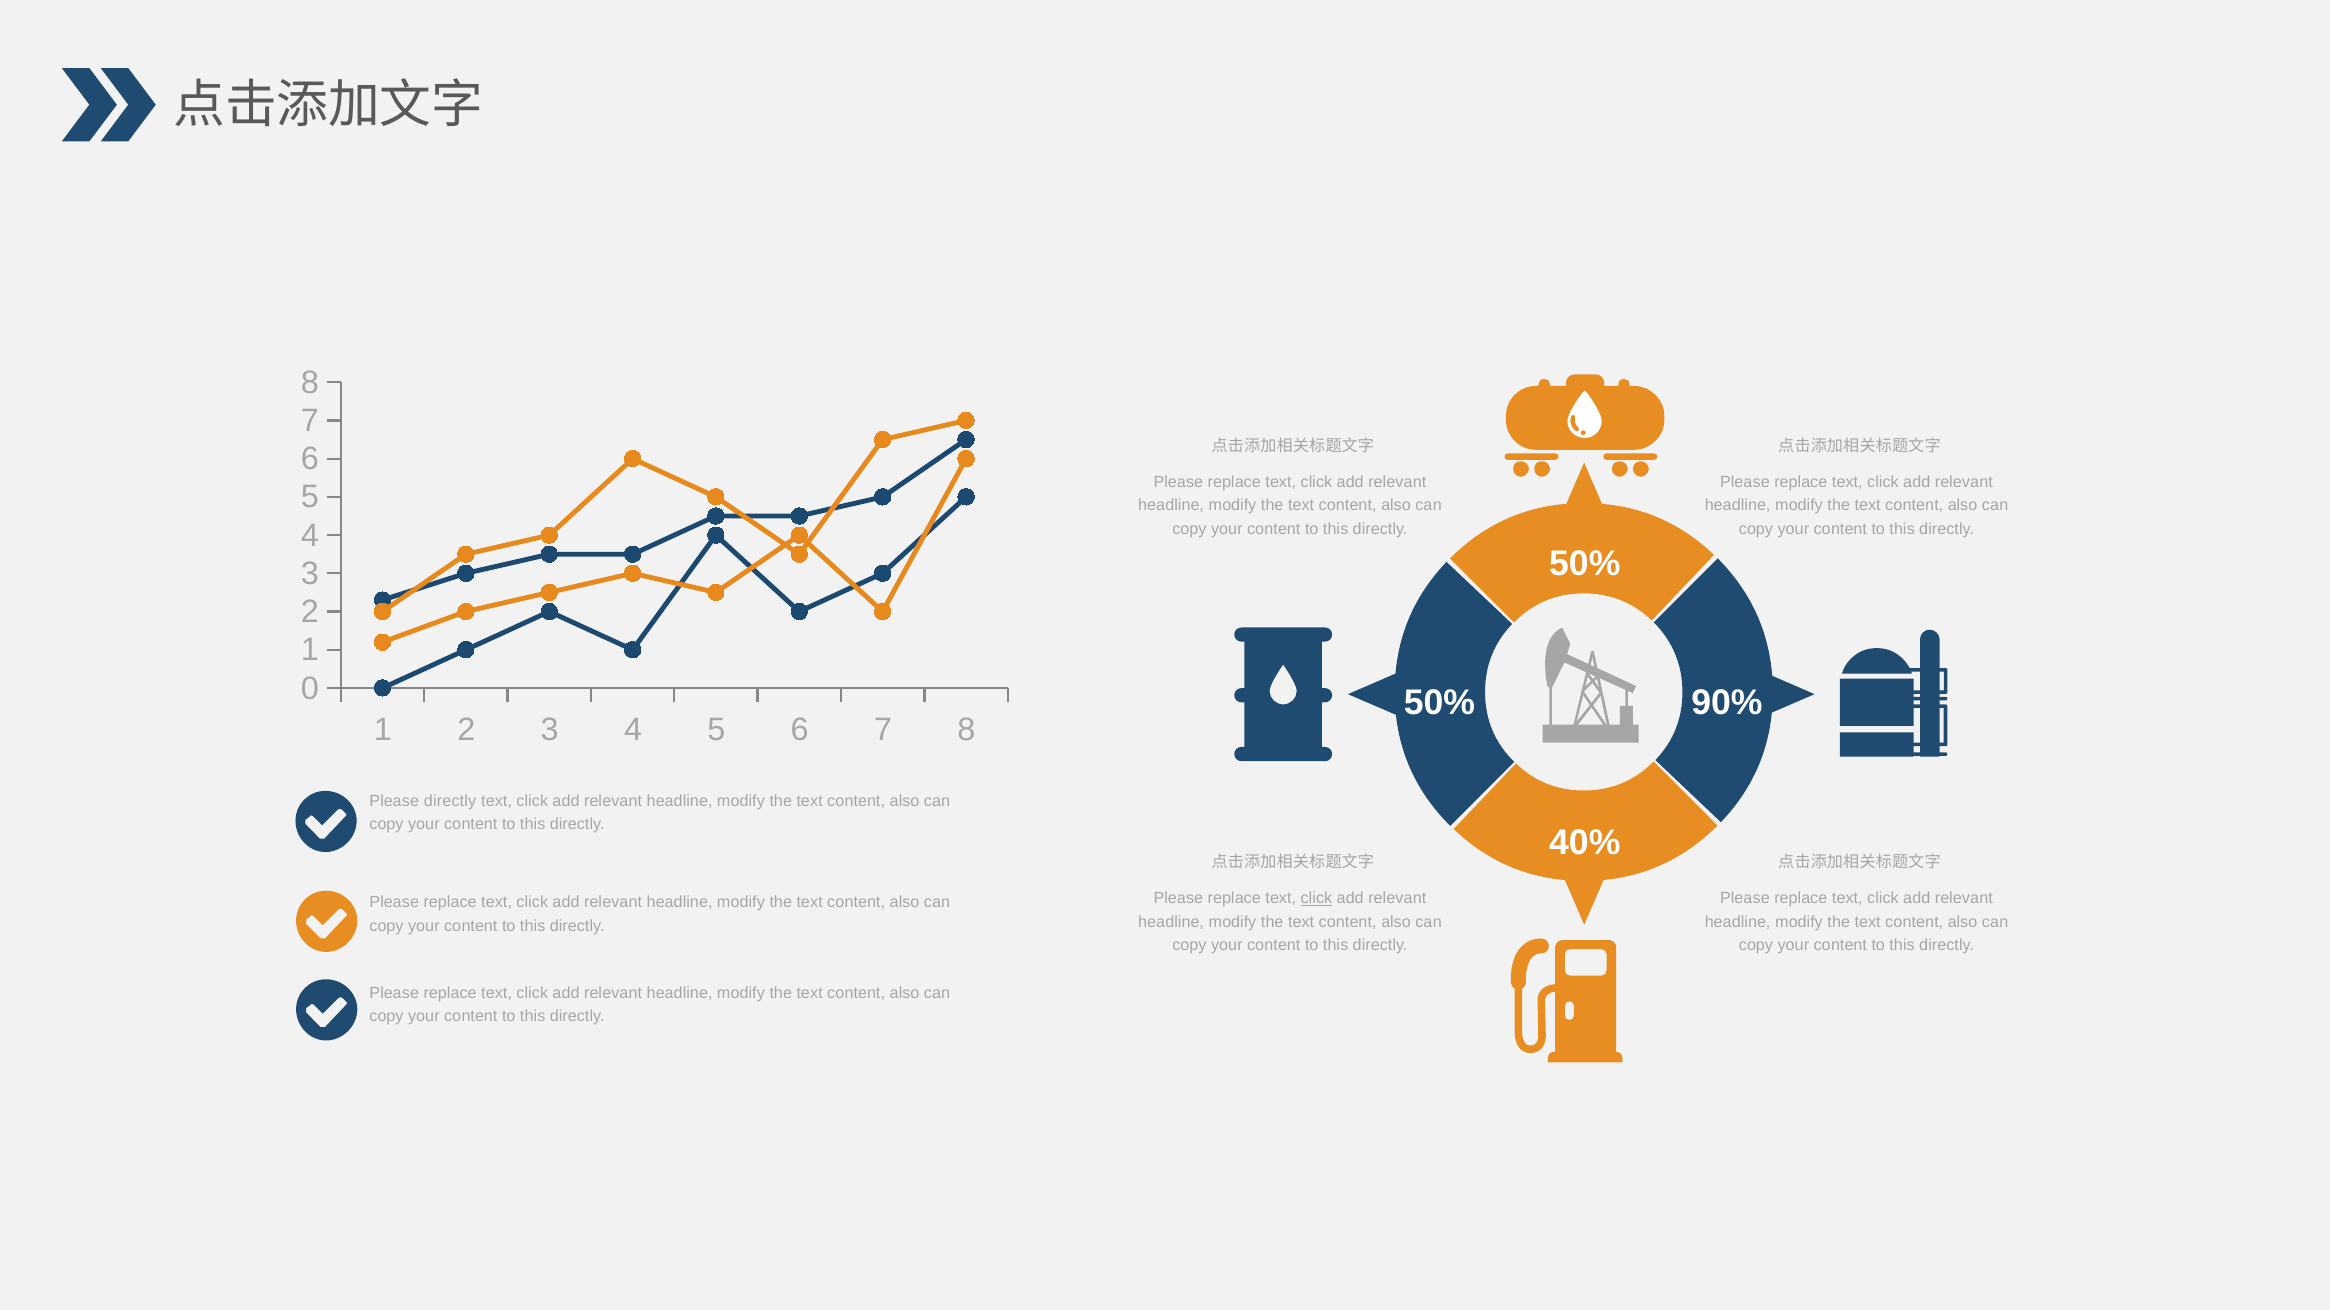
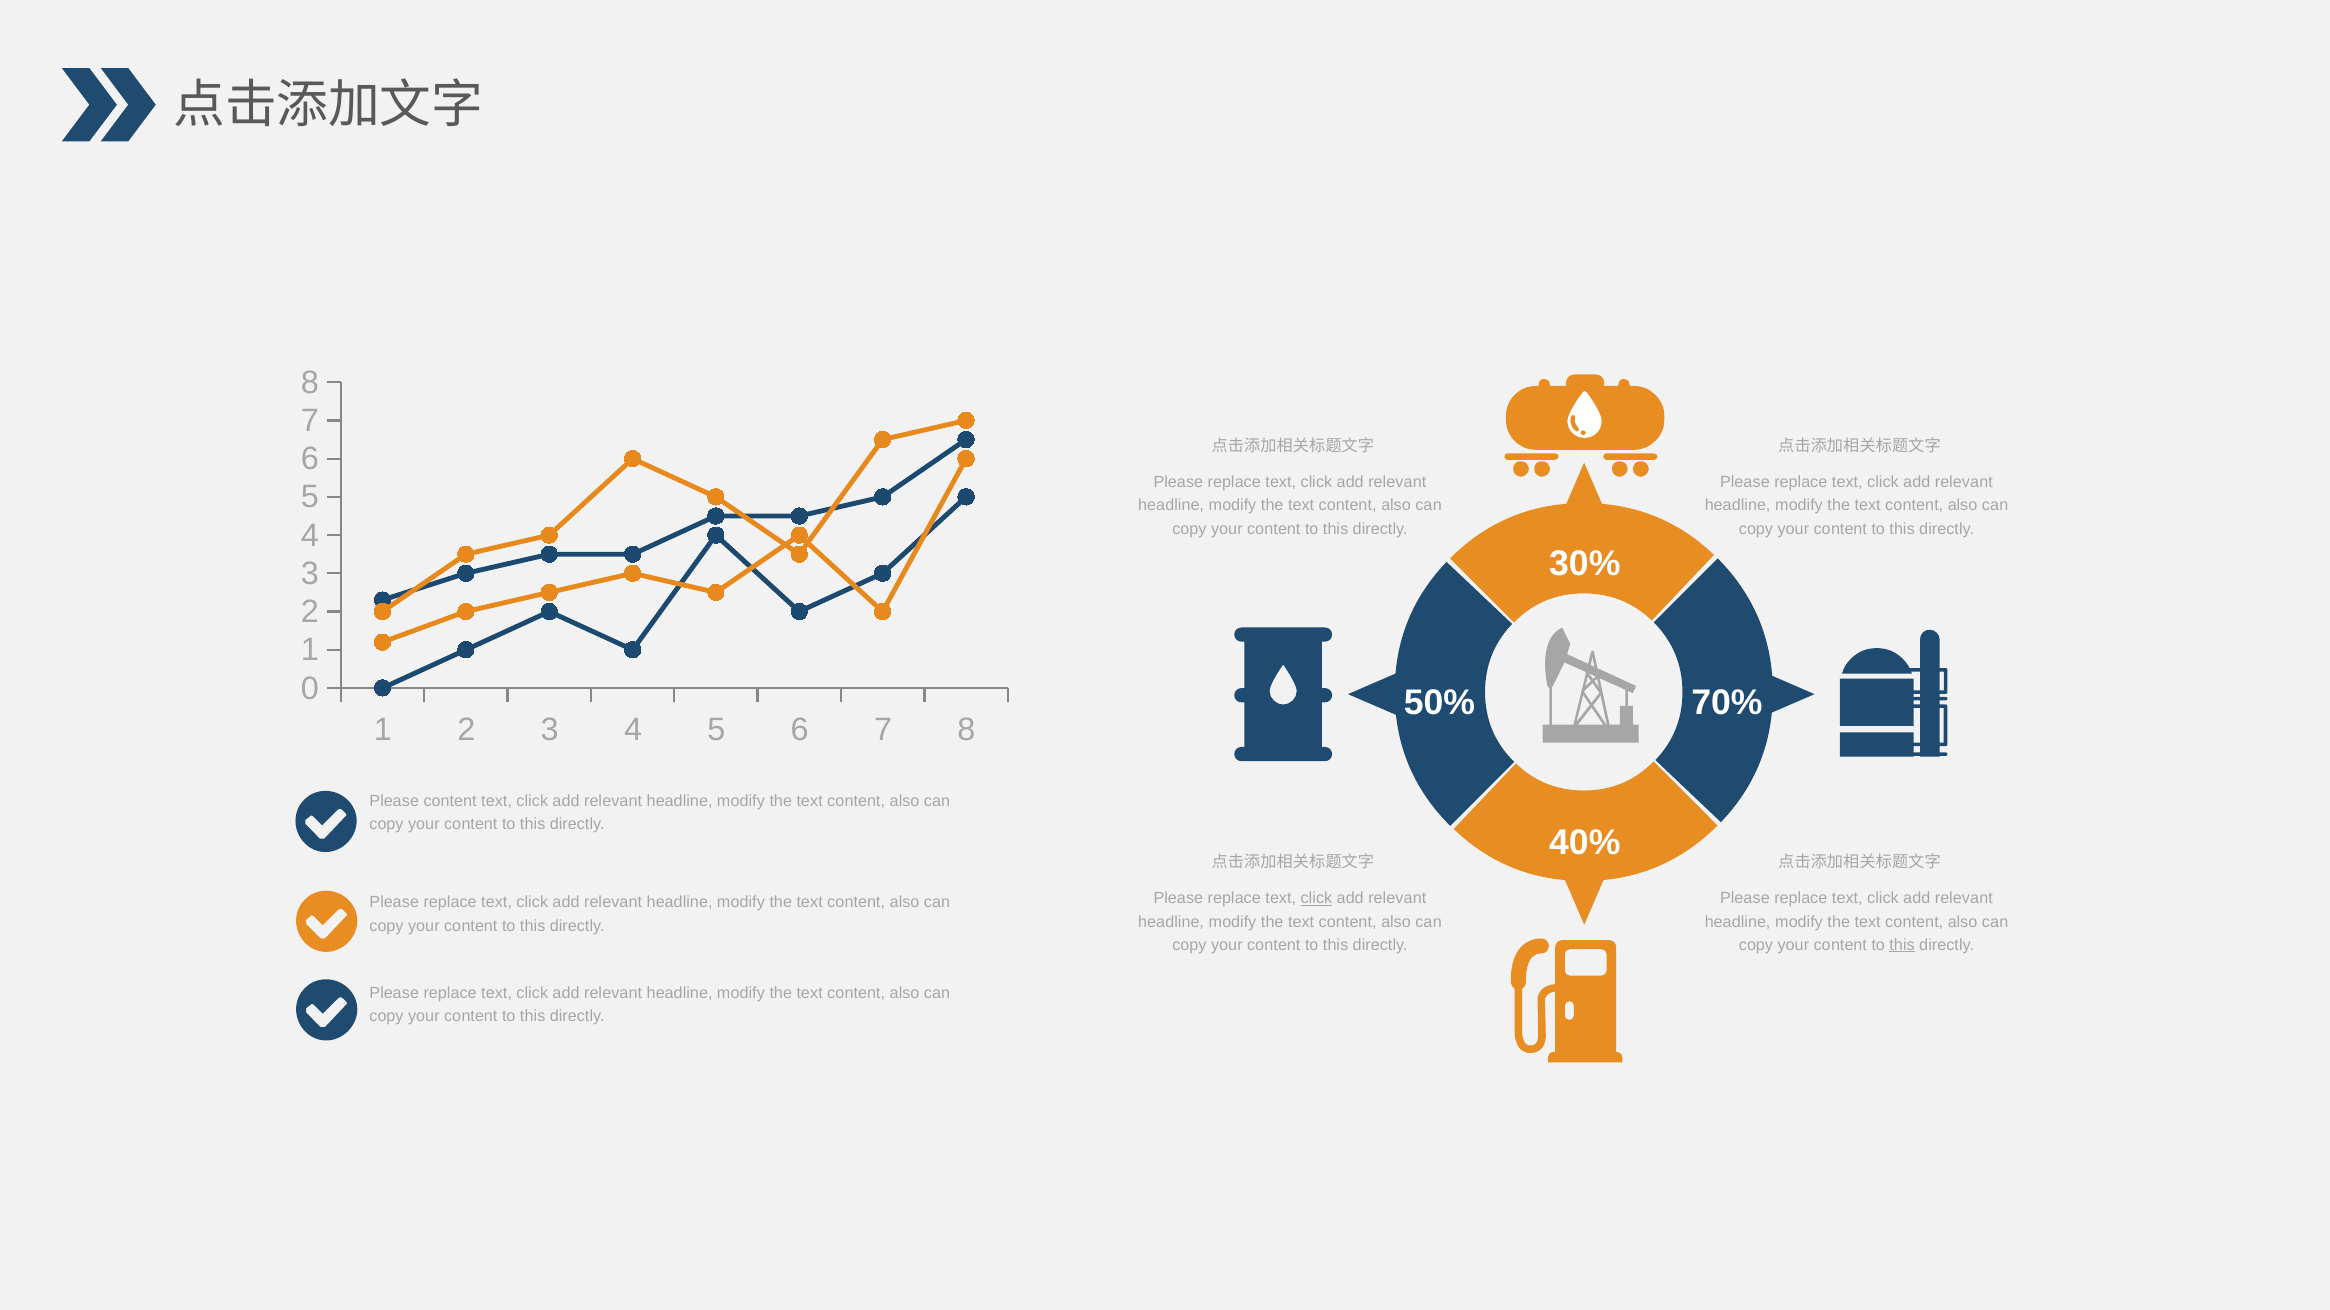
50% at (1585, 565): 50% -> 30%
90%: 90% -> 70%
Please directly: directly -> content
this at (1902, 945) underline: none -> present
